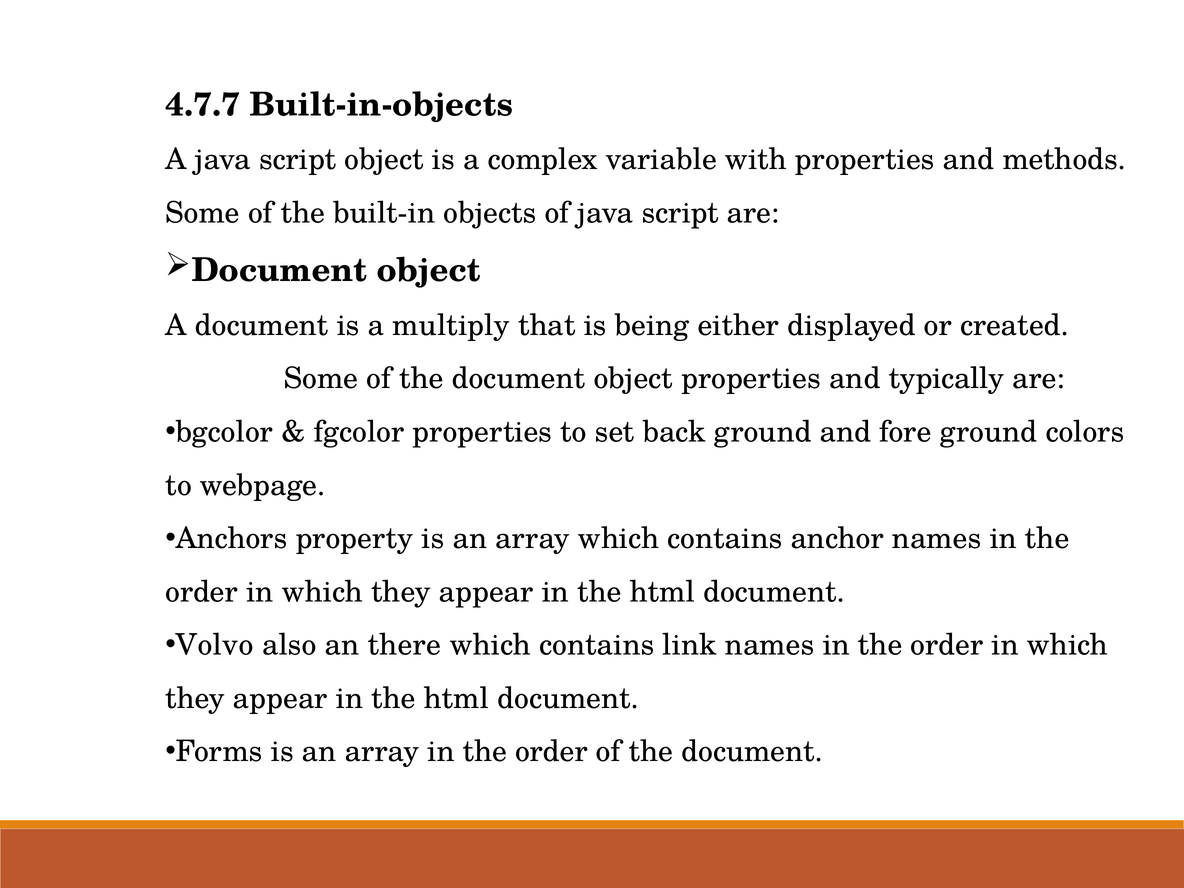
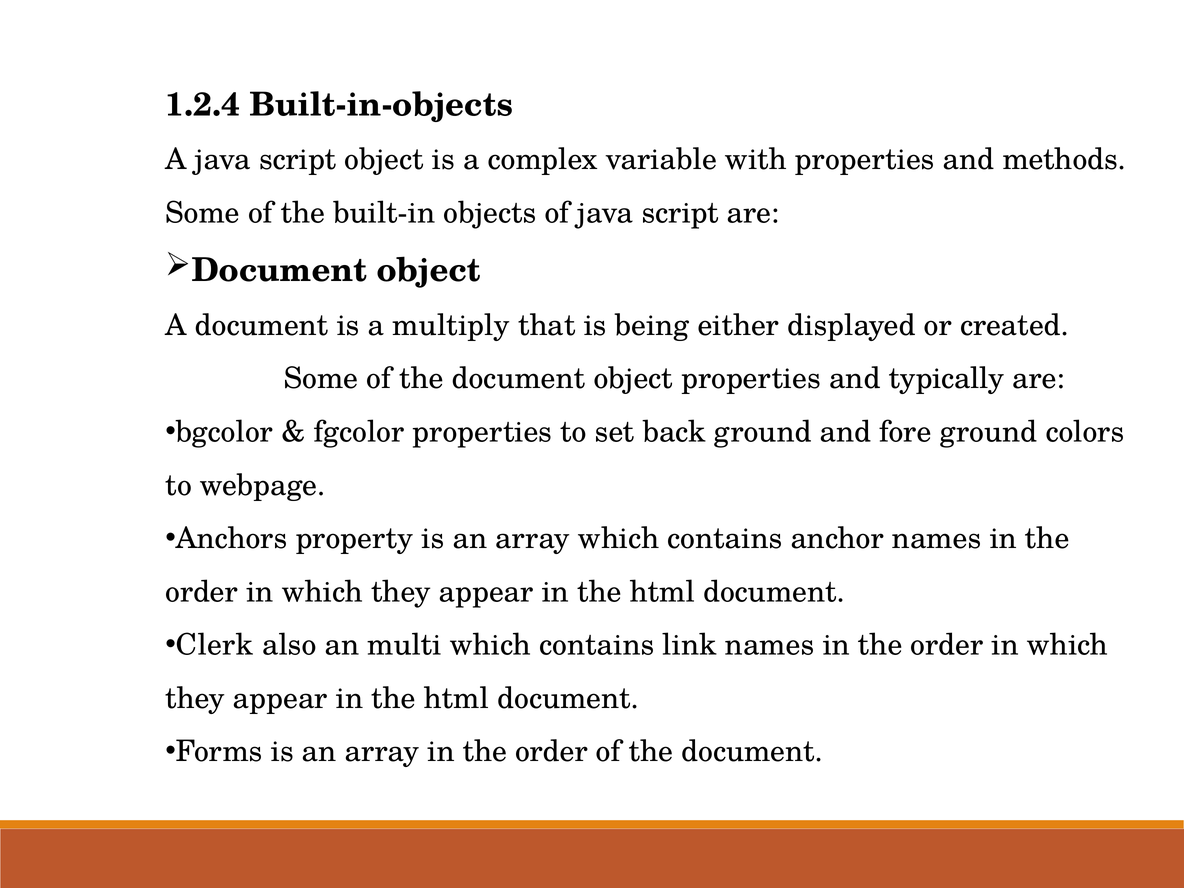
4.7.7: 4.7.7 -> 1.2.4
Volvo: Volvo -> Clerk
there: there -> multi
